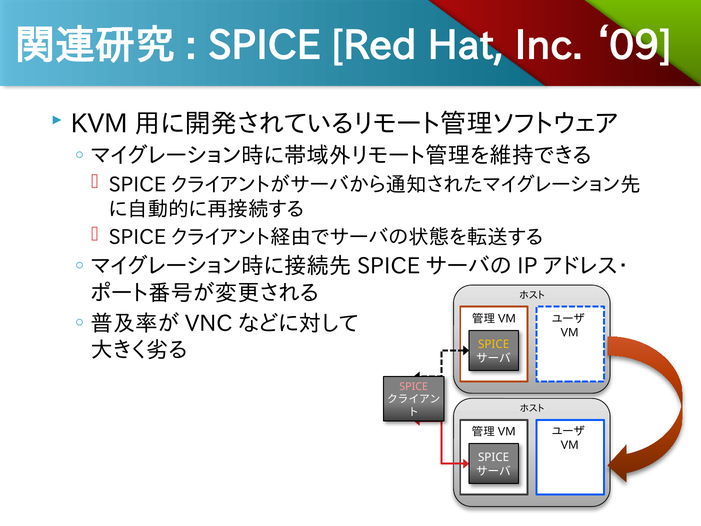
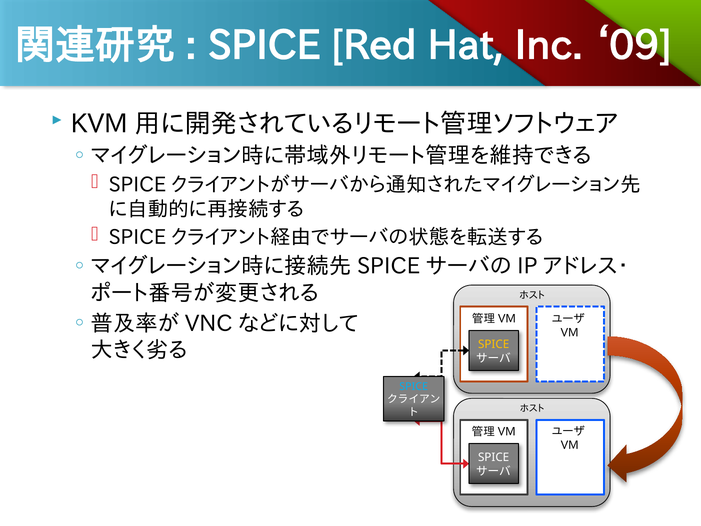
SPICE at (414, 386) colour: pink -> light blue
